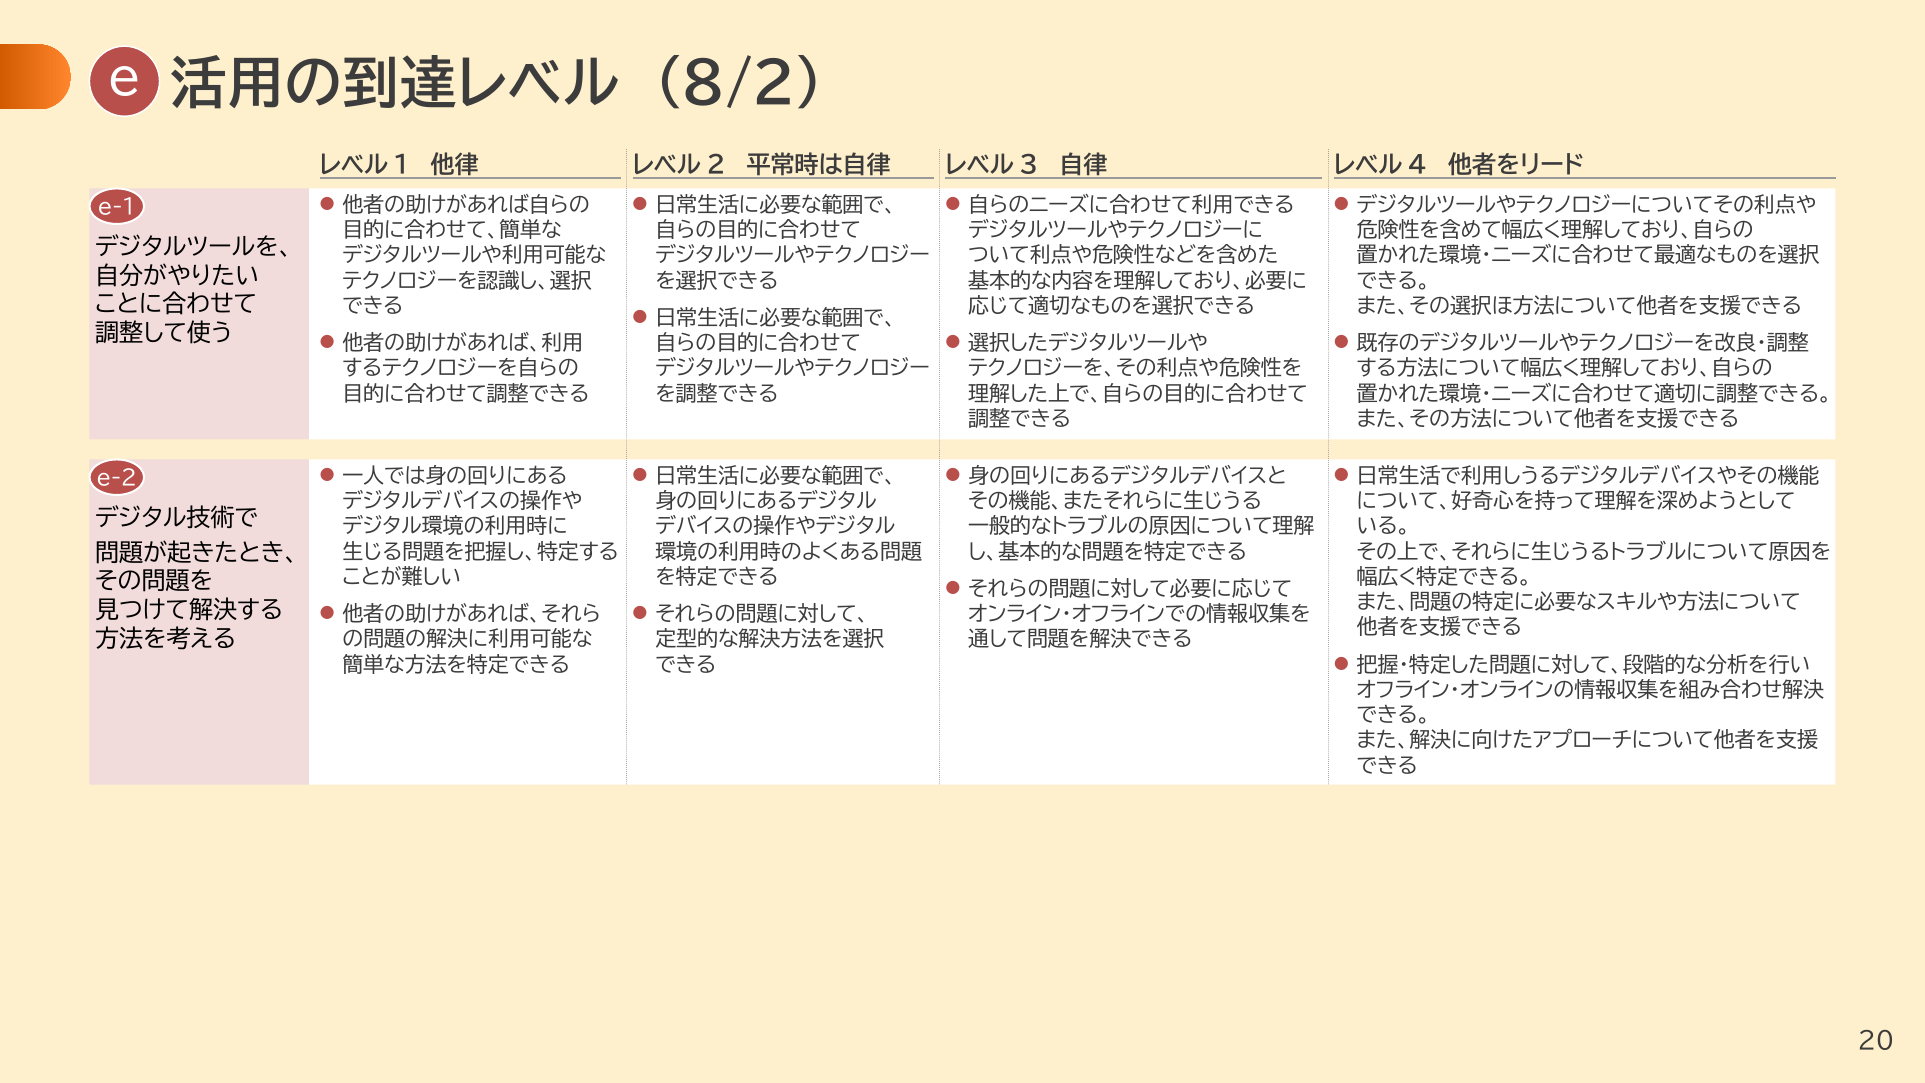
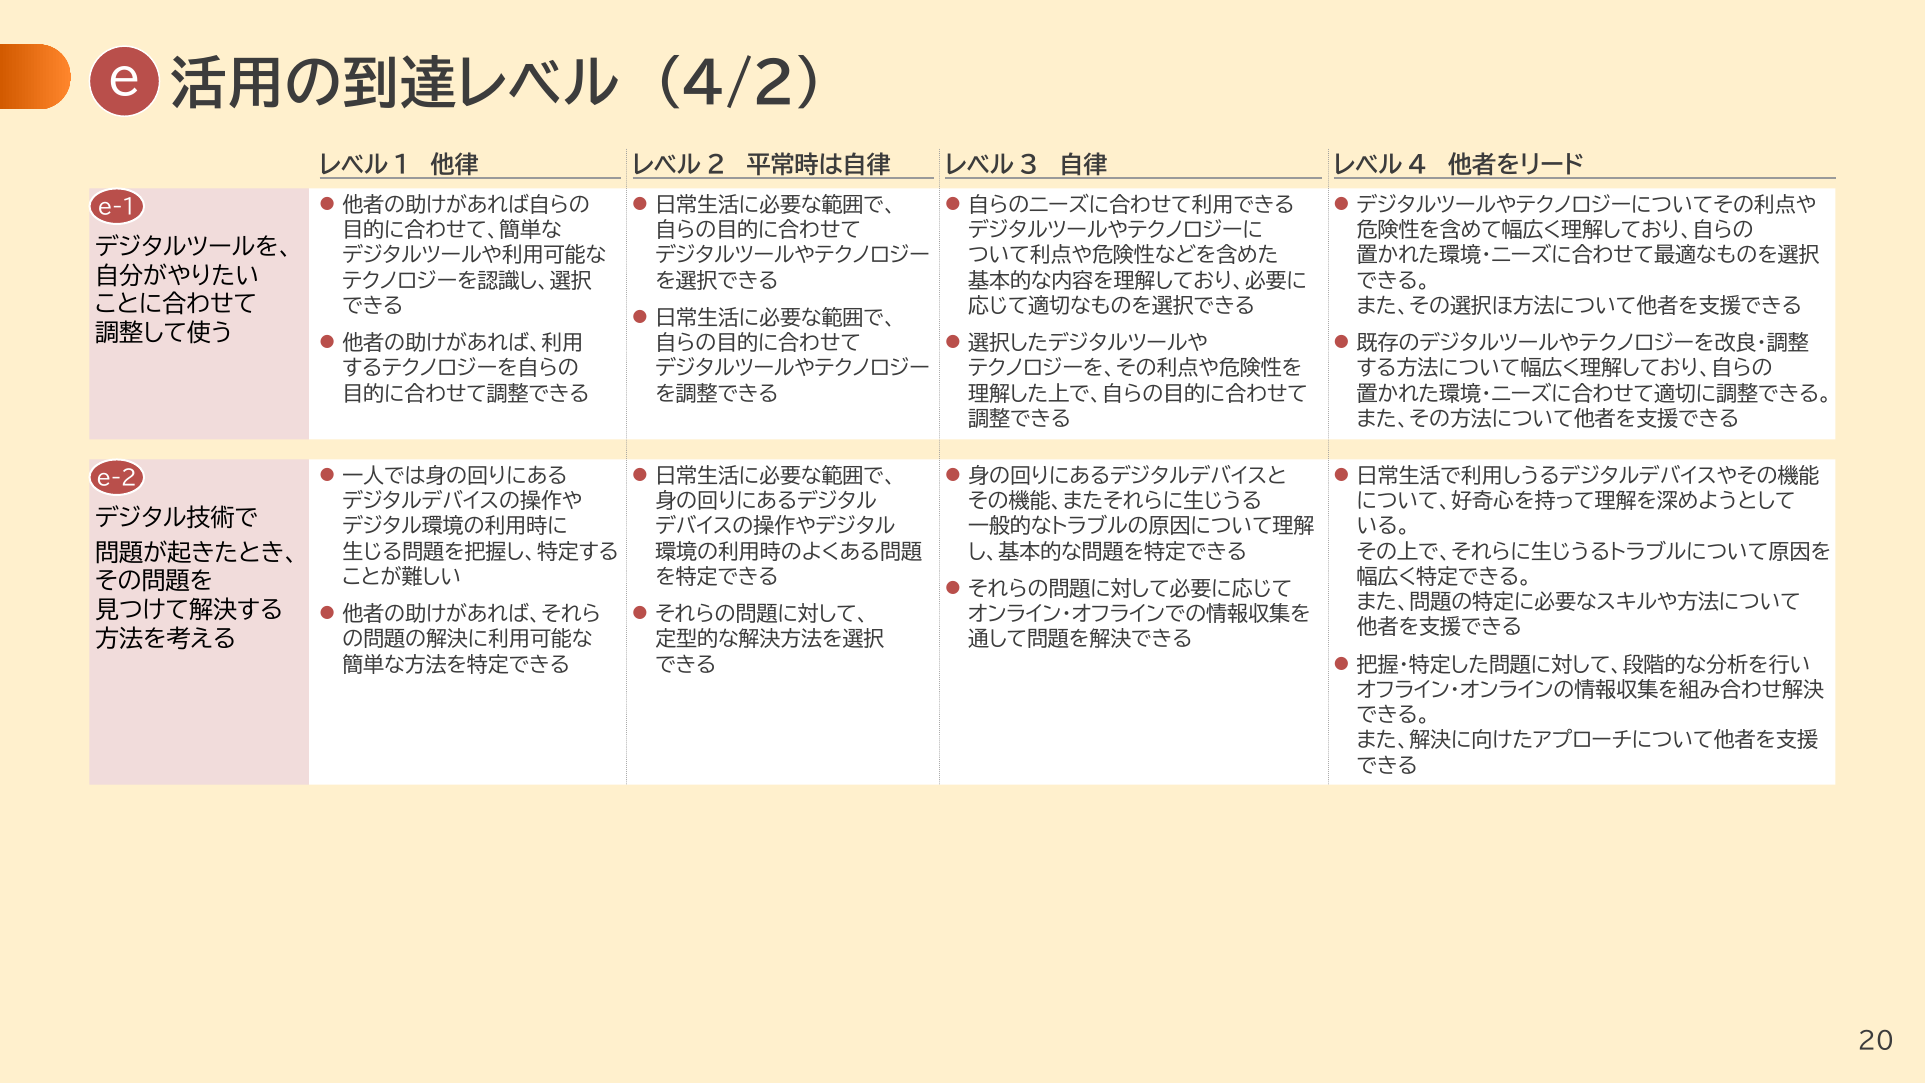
8/2: 8/2 -> 4/2
